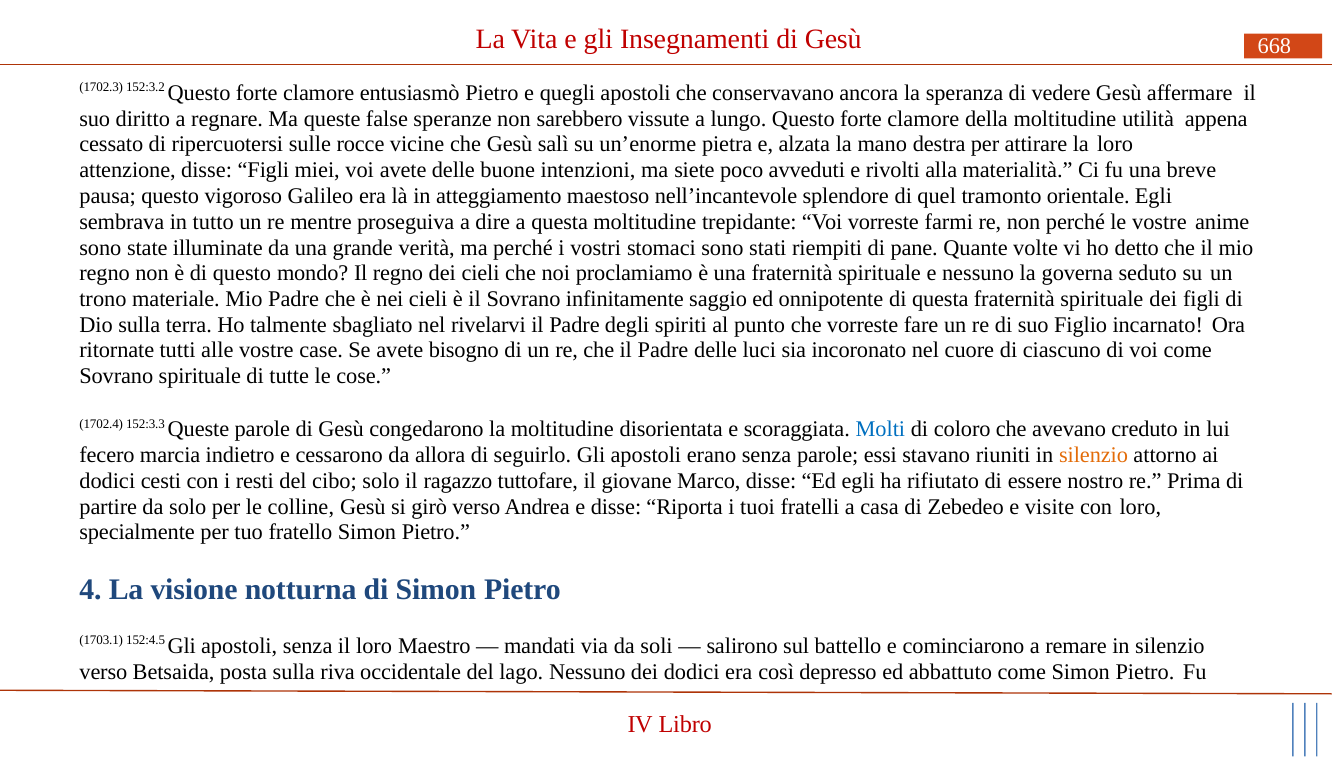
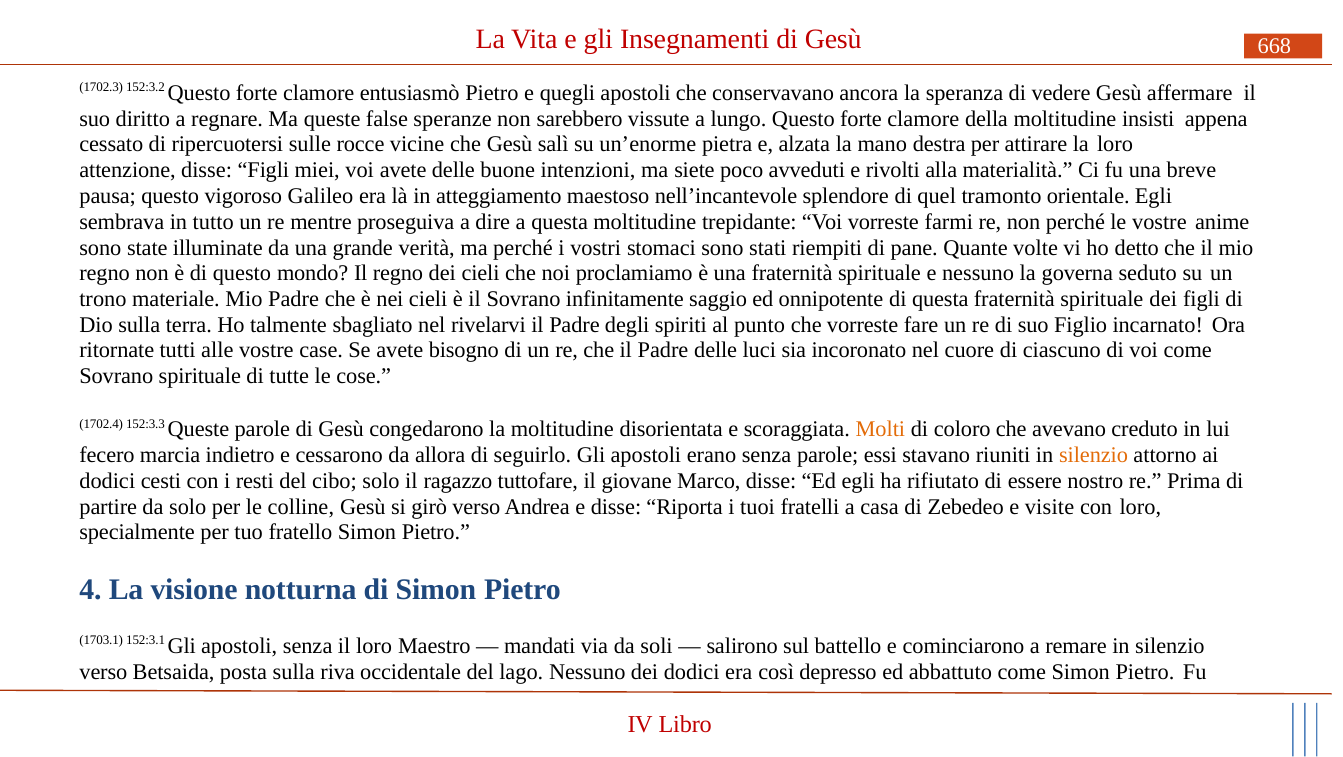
utilità: utilità -> insisti
Molti colour: blue -> orange
152:4.5: 152:4.5 -> 152:3.1
